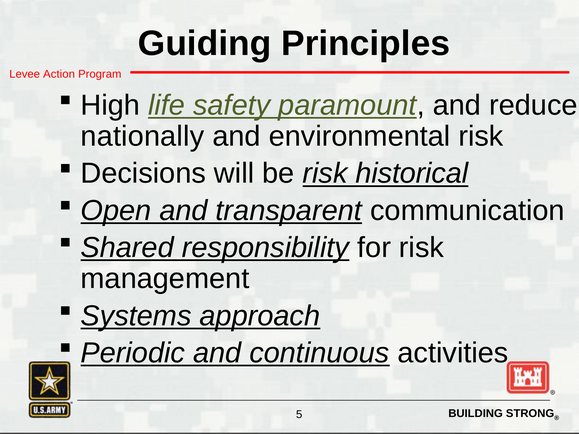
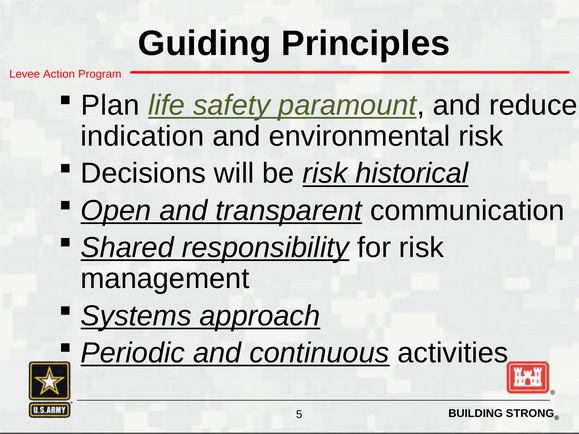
High: High -> Plan
nationally: nationally -> indication
